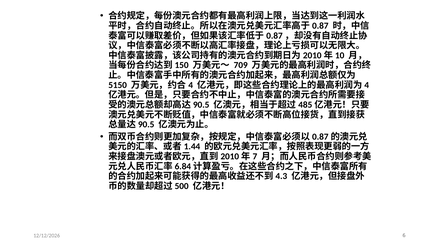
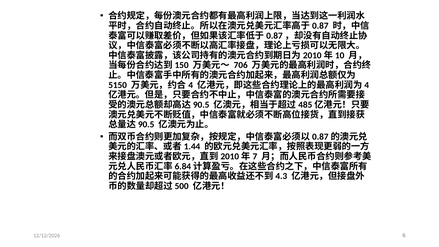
709: 709 -> 706
